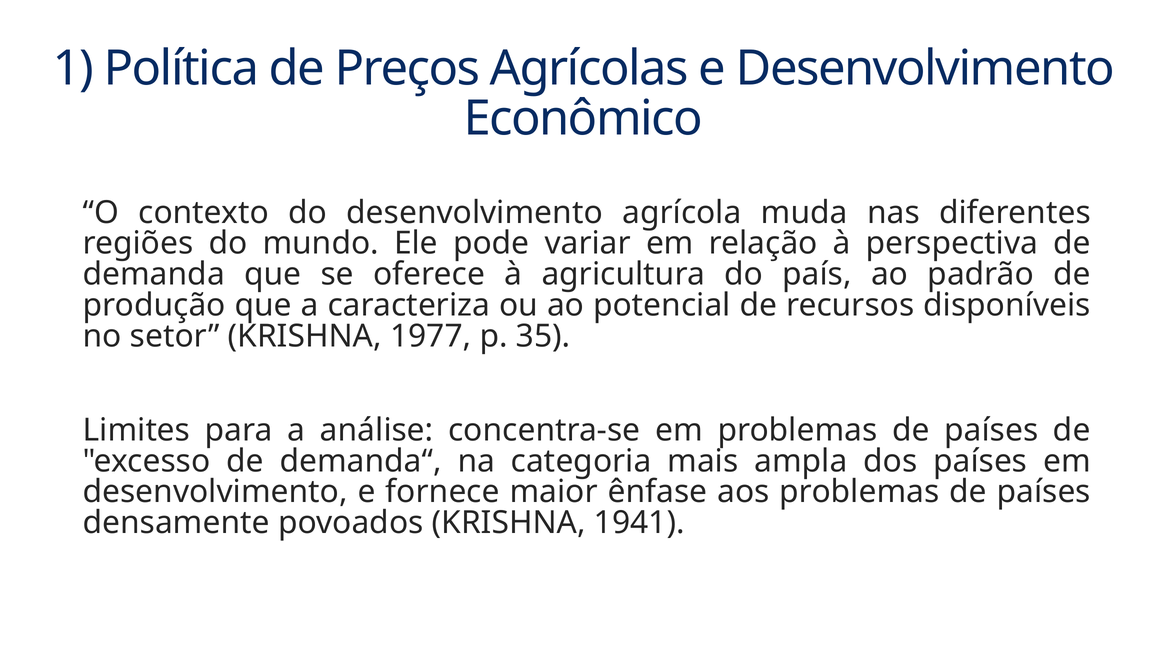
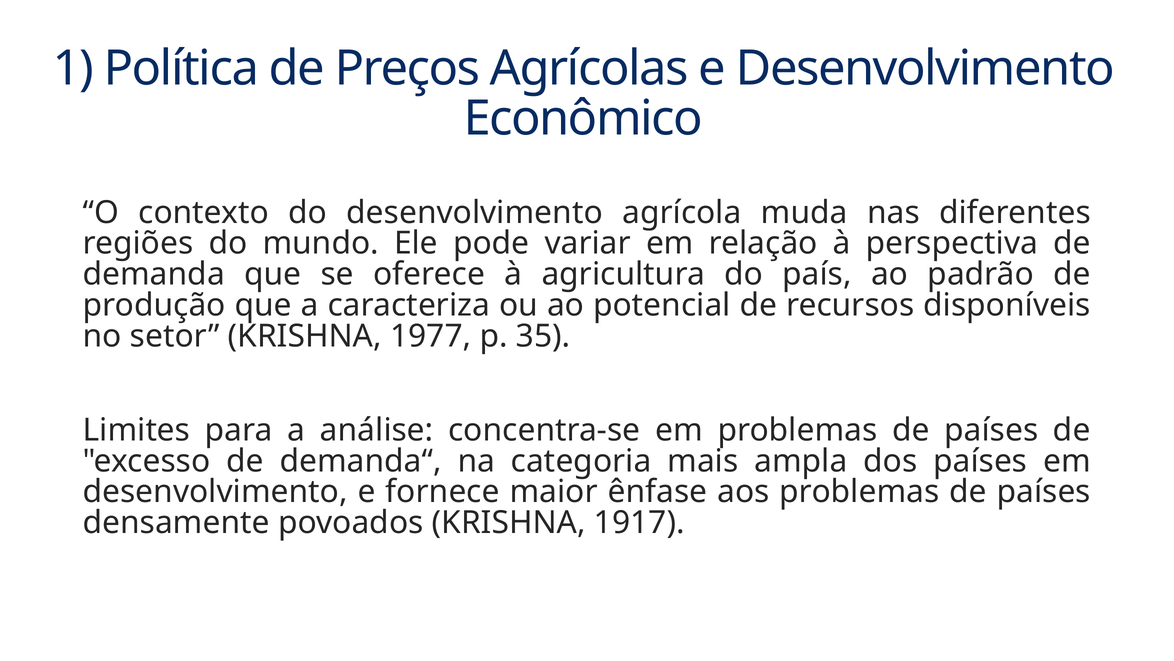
1941: 1941 -> 1917
